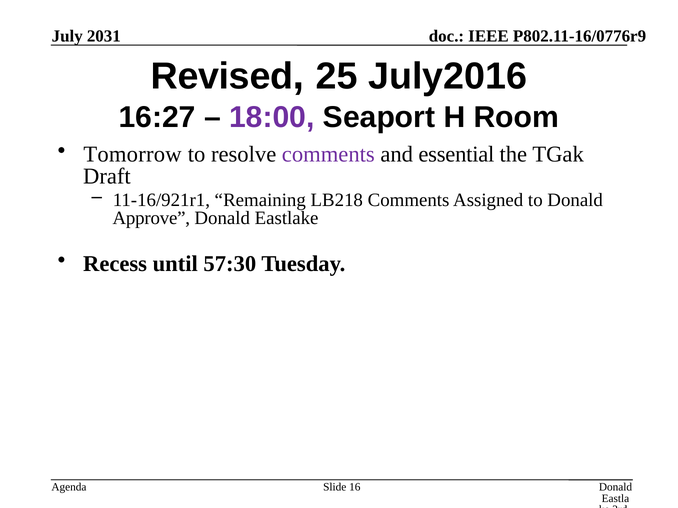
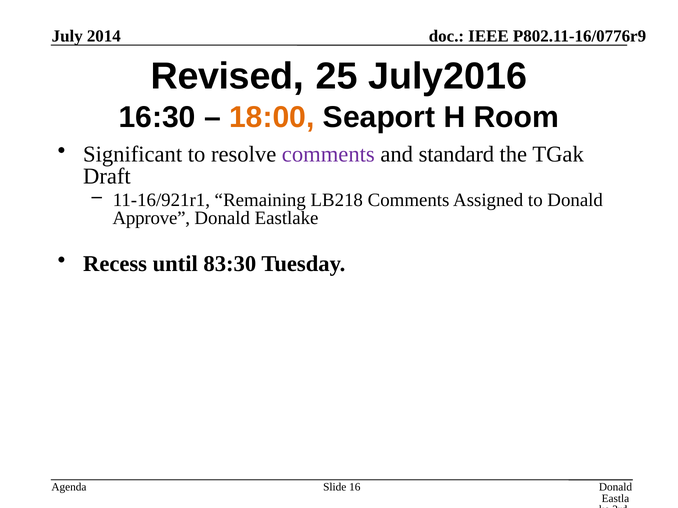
2031: 2031 -> 2014
16:27: 16:27 -> 16:30
18:00 colour: purple -> orange
Tomorrow: Tomorrow -> Significant
essential: essential -> standard
57:30: 57:30 -> 83:30
